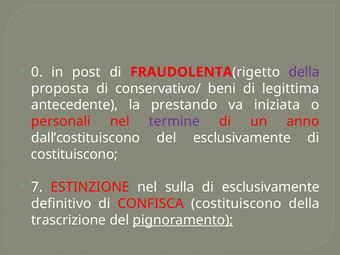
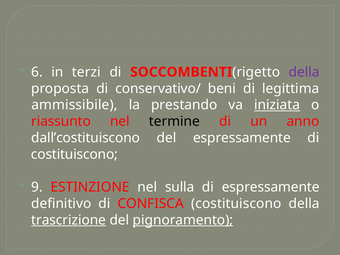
0: 0 -> 6
post: post -> terzi
FRAUDOLENTA: FRAUDOLENTA -> SOCCOMBENTI
antecedente: antecedente -> ammissibile
iniziata underline: none -> present
personali: personali -> riassunto
termine colour: purple -> black
del esclusivamente: esclusivamente -> espressamente
7: 7 -> 9
di esclusivamente: esclusivamente -> espressamente
trascrizione underline: none -> present
